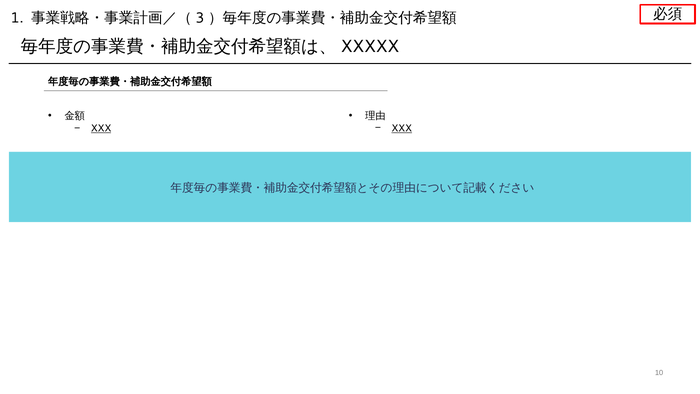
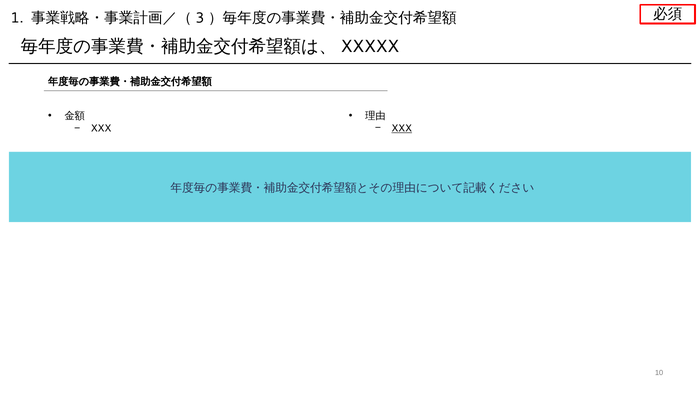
XXX at (101, 128) underline: present -> none
